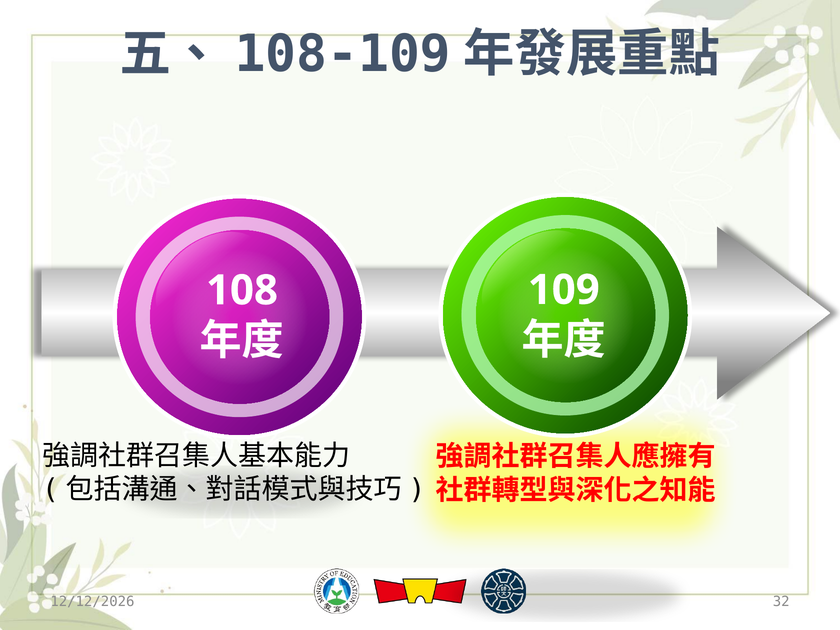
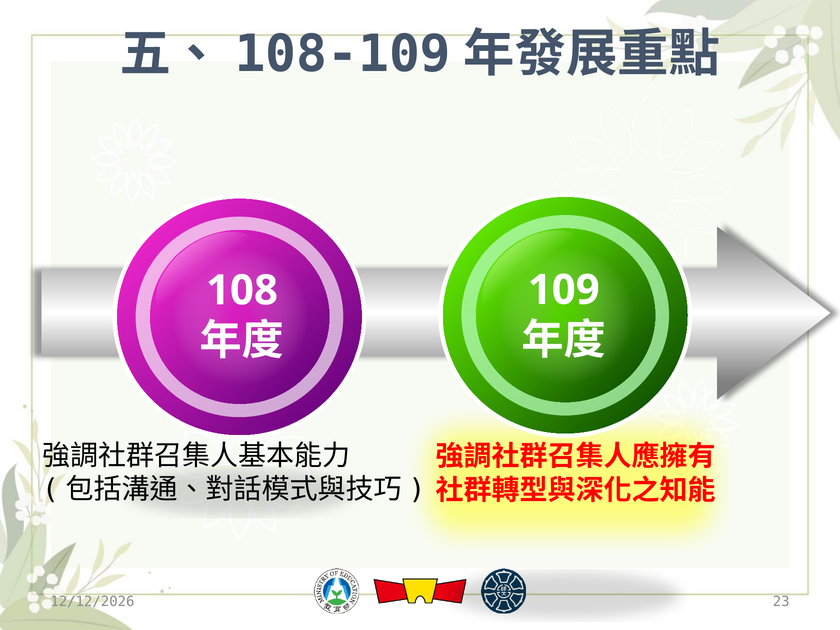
32: 32 -> 23
